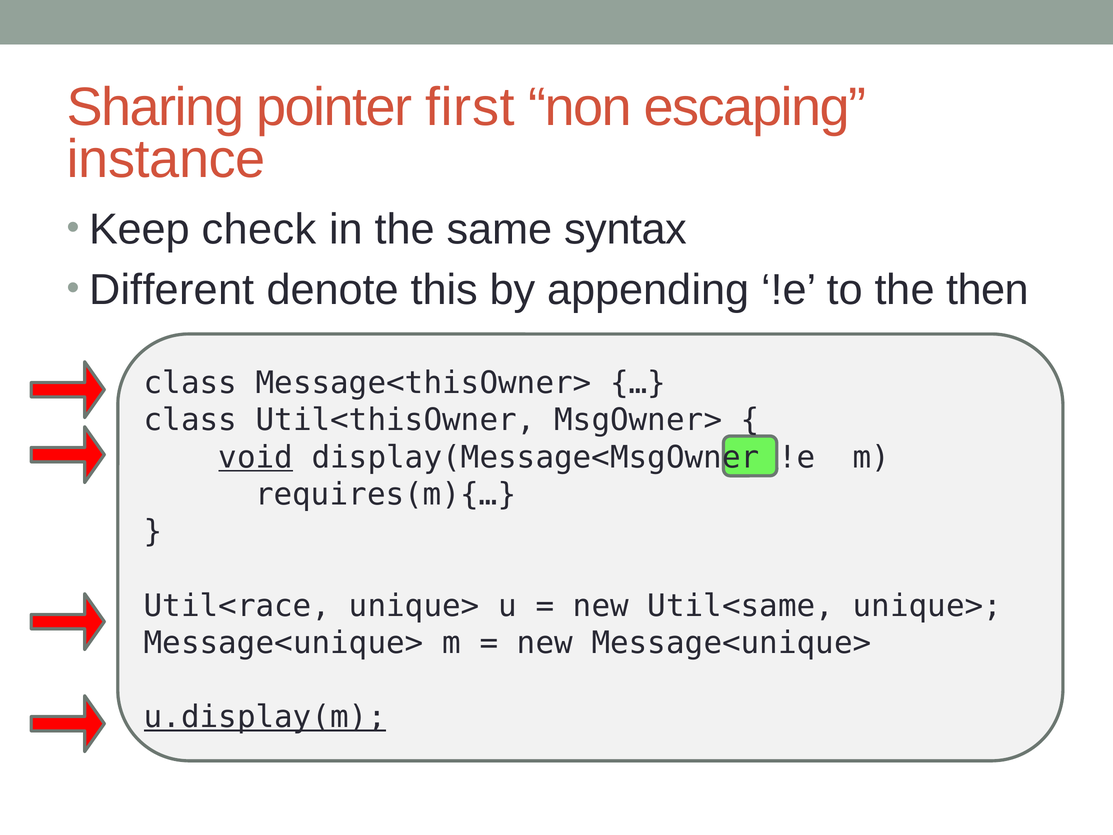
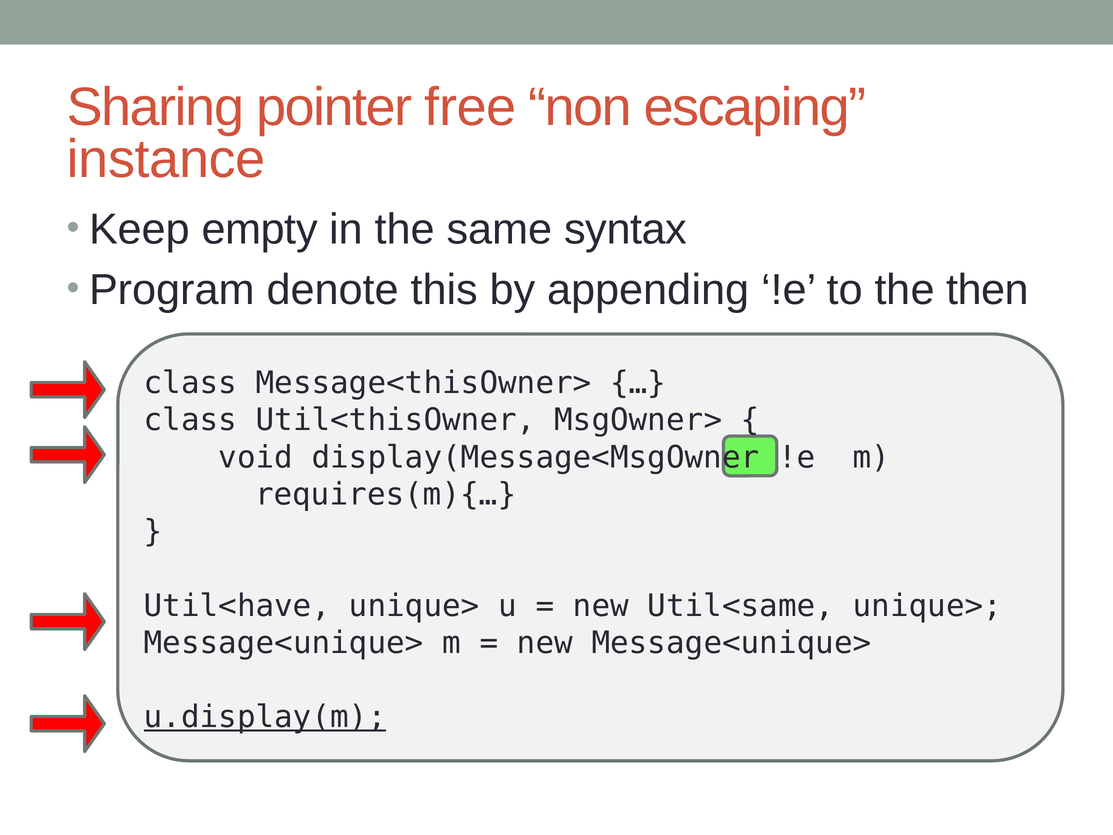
first: first -> free
check: check -> empty
Different: Different -> Program
void underline: present -> none
Util<race: Util<race -> Util<have
